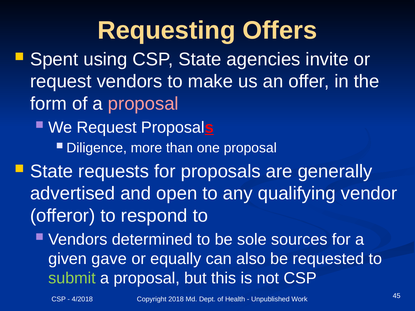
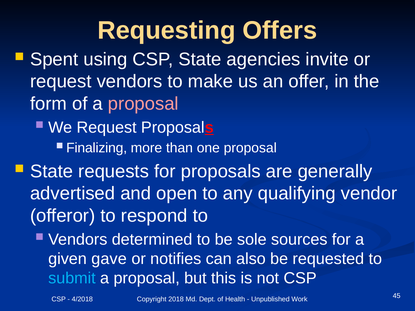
Diligence: Diligence -> Finalizing
equally: equally -> notifies
submit colour: light green -> light blue
